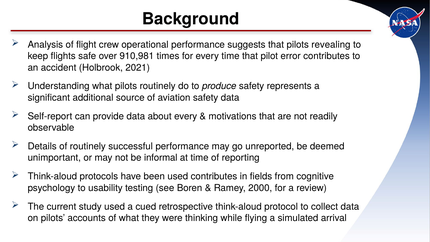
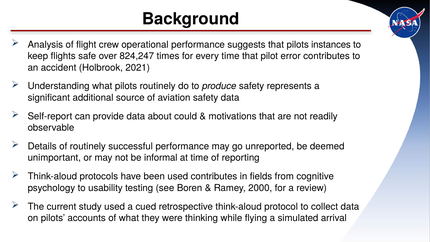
revealing: revealing -> instances
910,981: 910,981 -> 824,247
about every: every -> could
